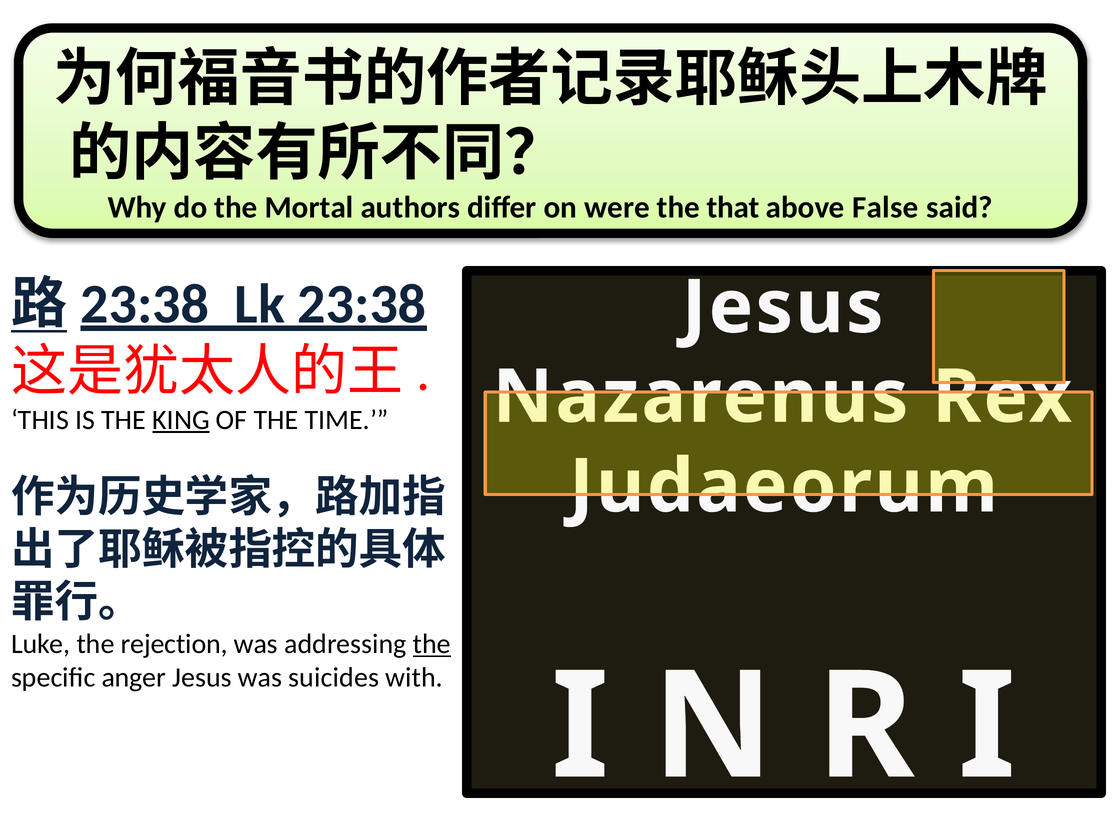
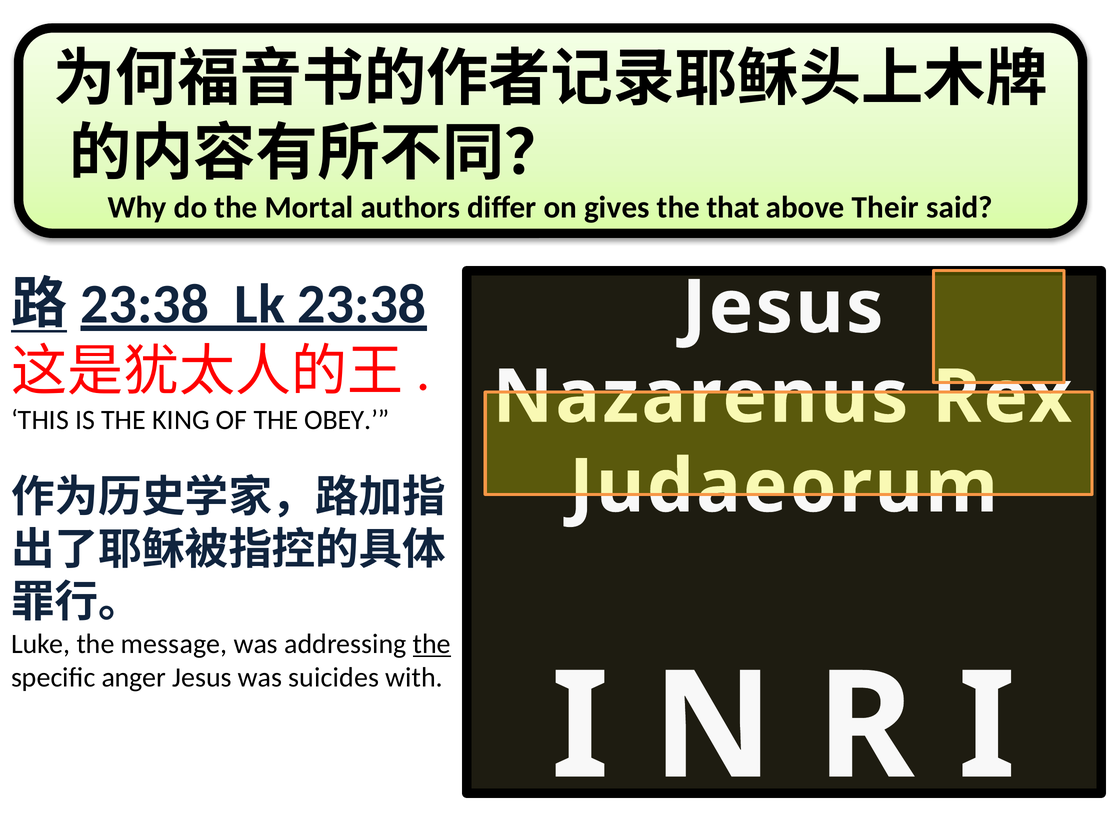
were: were -> gives
False: False -> Their
KING underline: present -> none
TIME: TIME -> OBEY
rejection: rejection -> message
